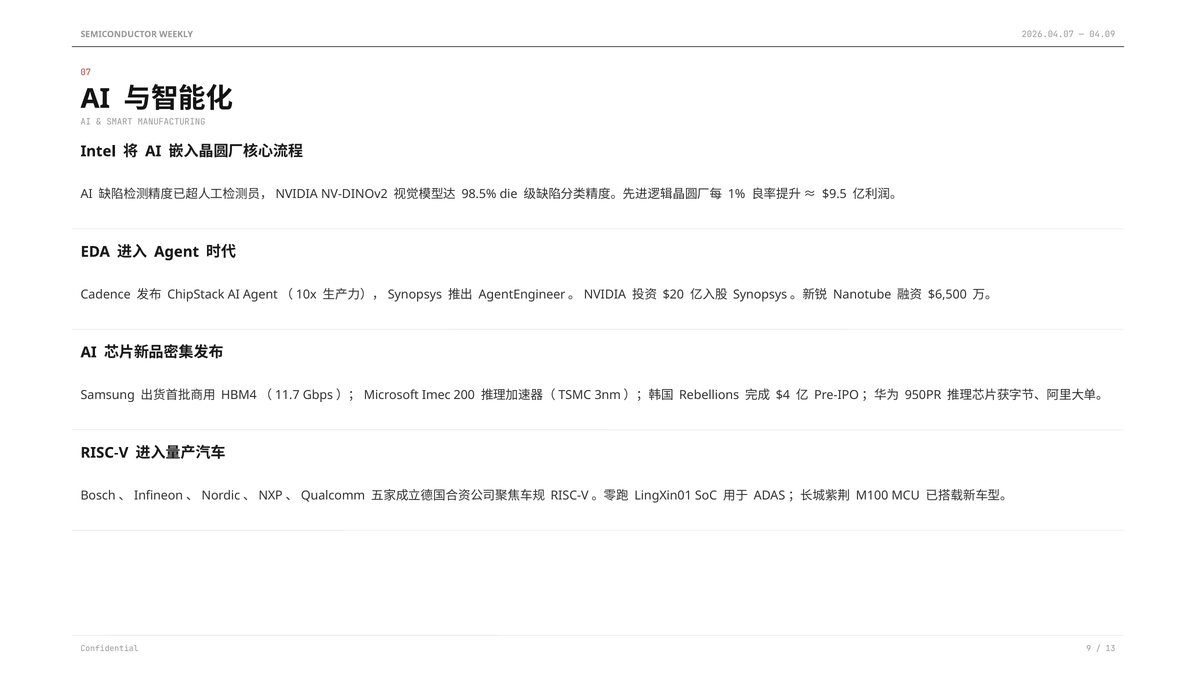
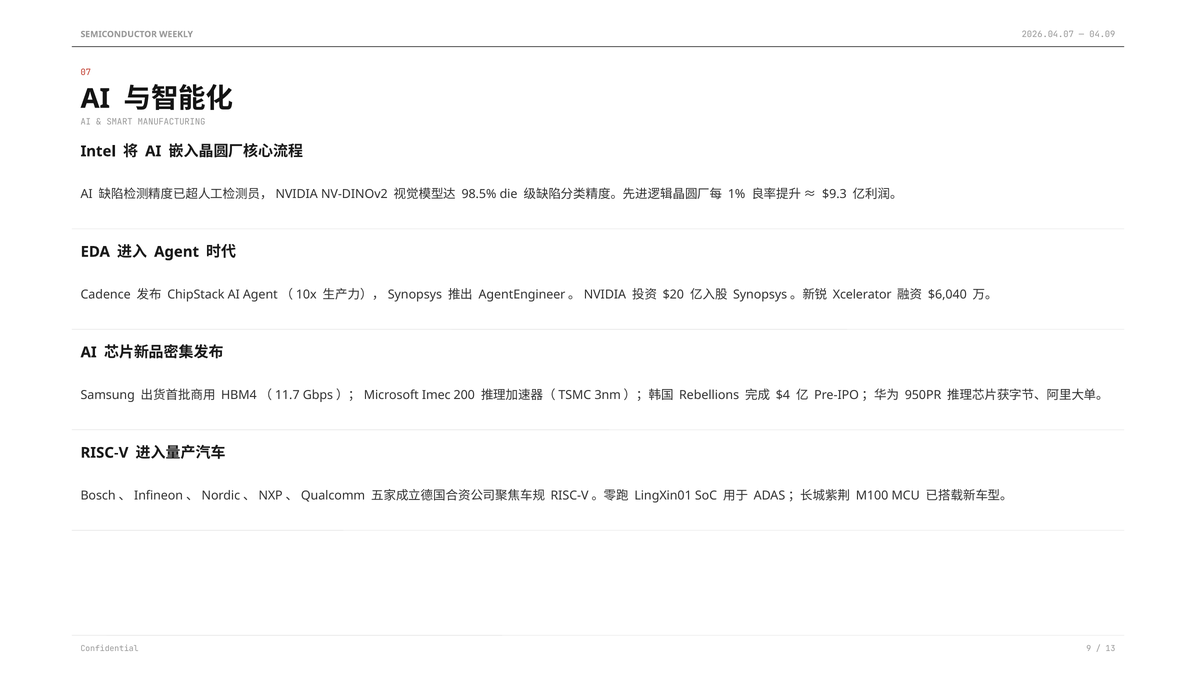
$9.5: $9.5 -> $9.3
Nanotube: Nanotube -> Xcelerator
$6,500: $6,500 -> $6,040
